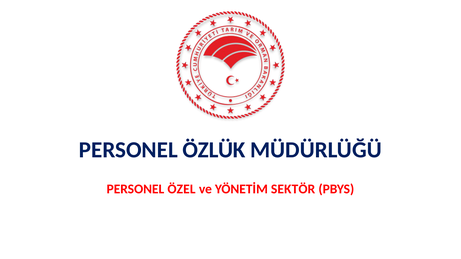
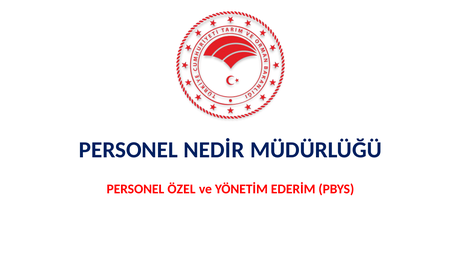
ÖZLÜK: ÖZLÜK -> NEDİR
SEKTÖR: SEKTÖR -> EDERİM
